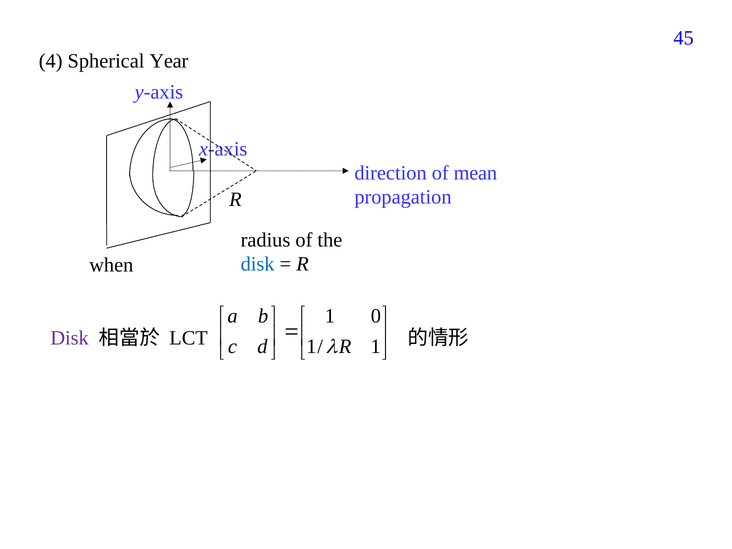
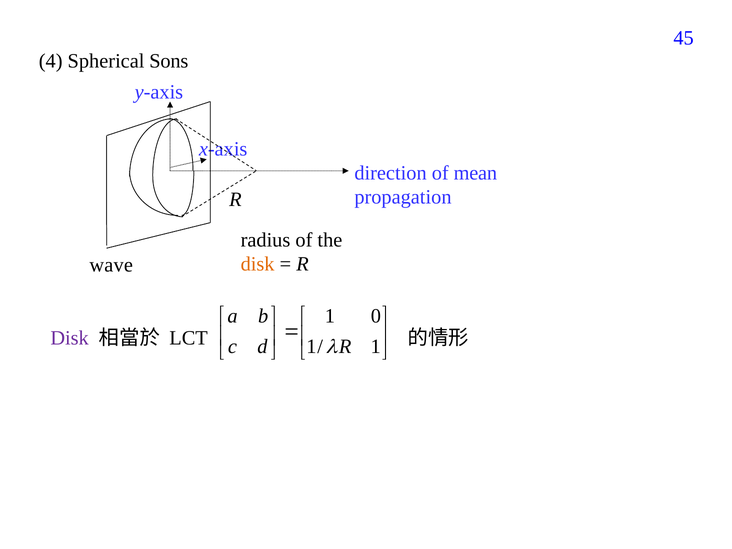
Year: Year -> Sons
disk at (258, 264) colour: blue -> orange
when: when -> wave
